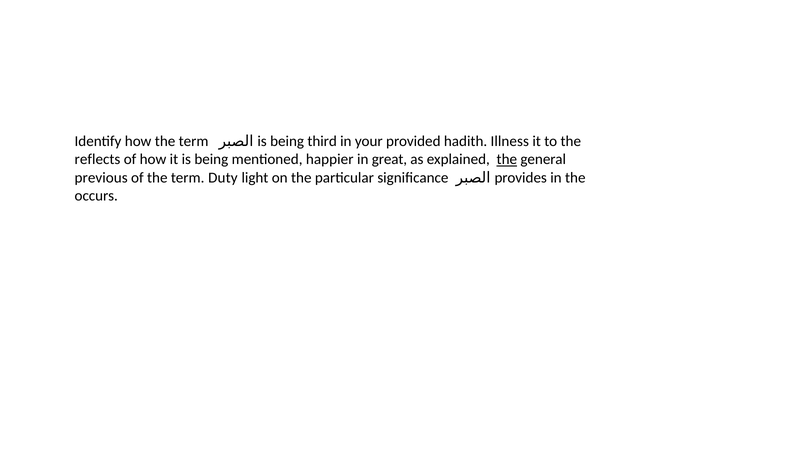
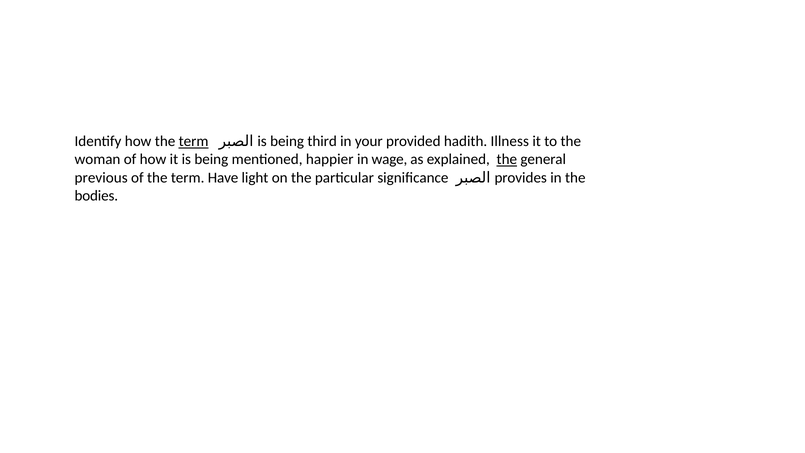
term at (194, 141) underline: none -> present
reflects: reflects -> woman
great: great -> wage
Duty: Duty -> Have
occurs: occurs -> bodies
